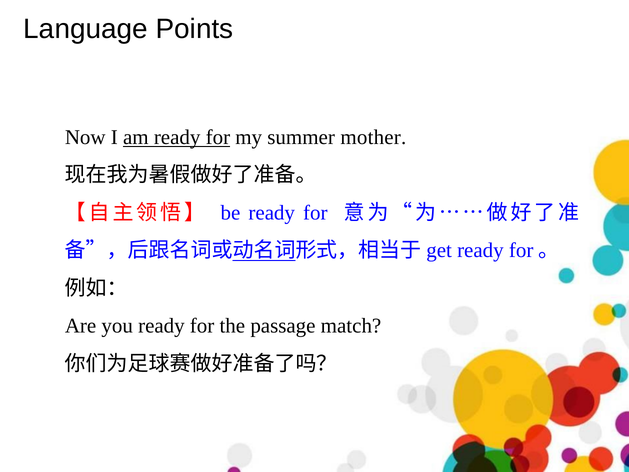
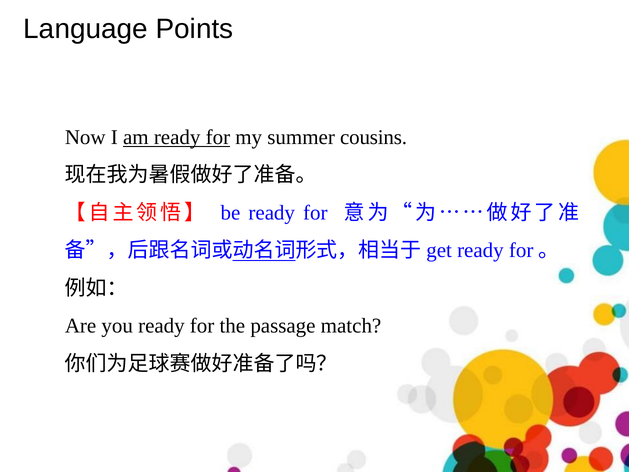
mother: mother -> cousins
